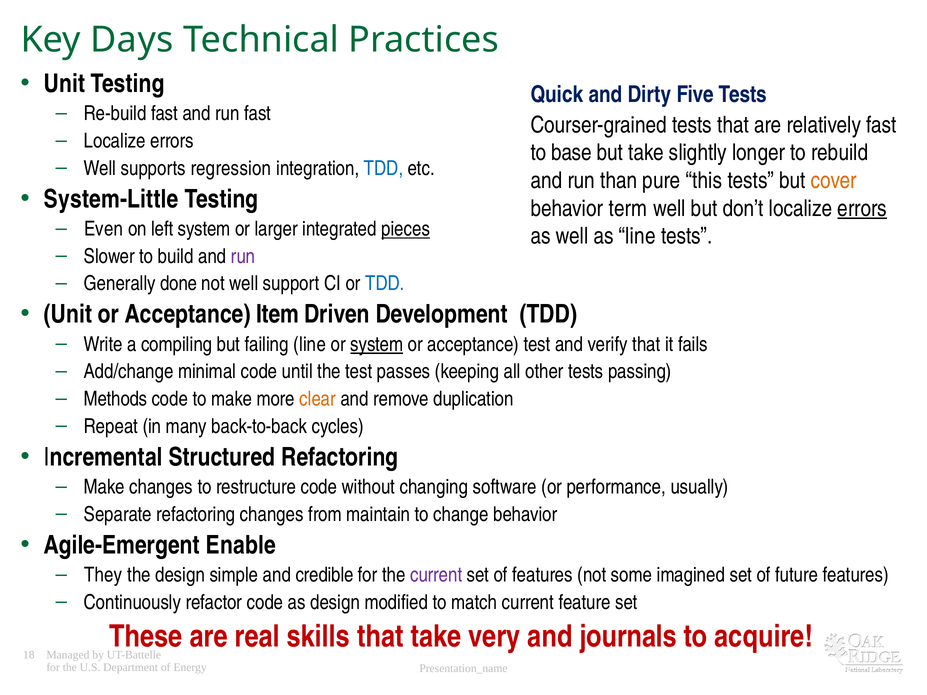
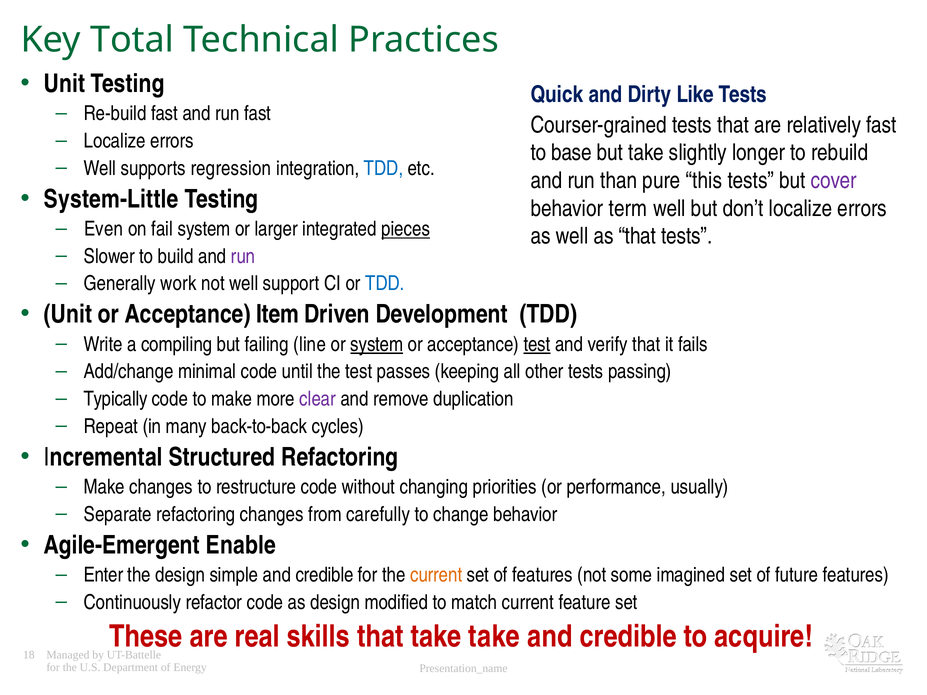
Days: Days -> Total
Five: Five -> Like
cover colour: orange -> purple
errors at (862, 208) underline: present -> none
left: left -> fail
as line: line -> that
done: done -> work
test at (537, 345) underline: none -> present
Methods: Methods -> Typically
clear colour: orange -> purple
software: software -> priorities
maintain: maintain -> carefully
They: They -> Enter
current at (436, 575) colour: purple -> orange
take very: very -> take
journals at (628, 637): journals -> credible
